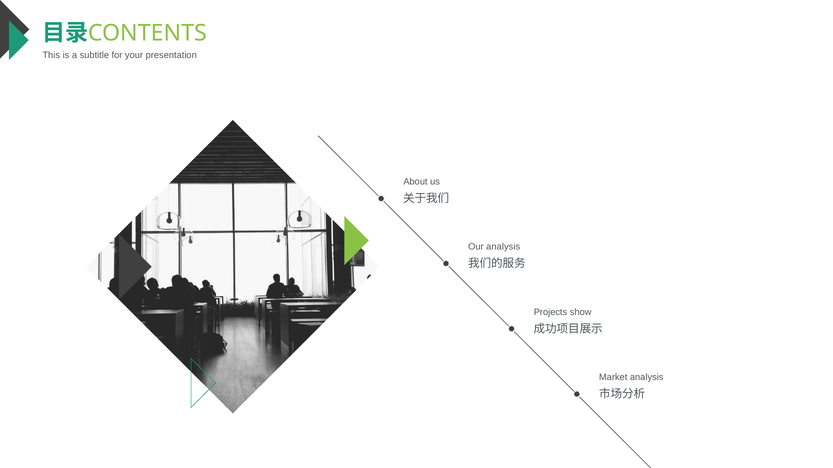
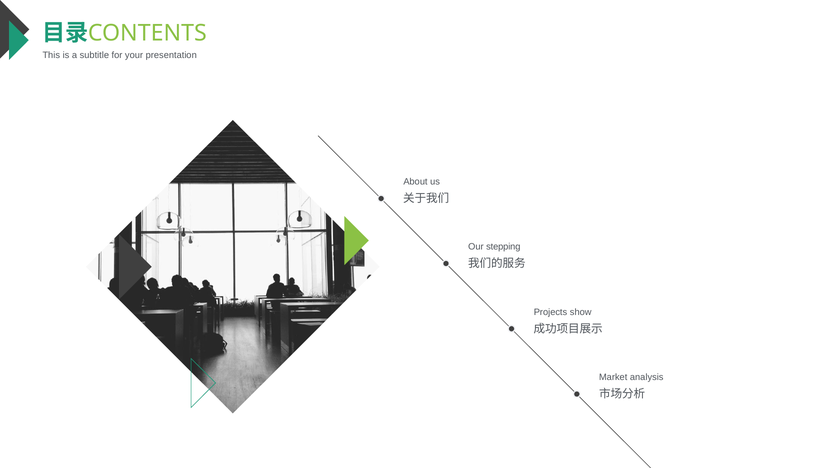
Our analysis: analysis -> stepping
